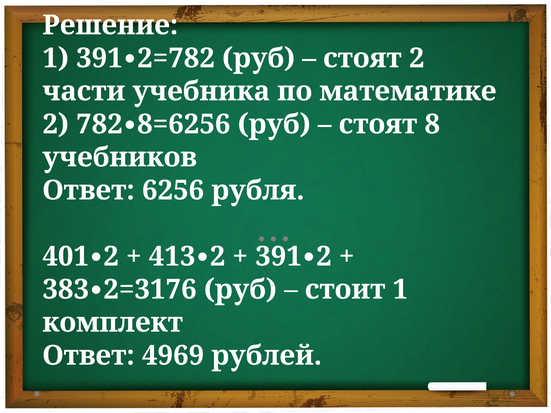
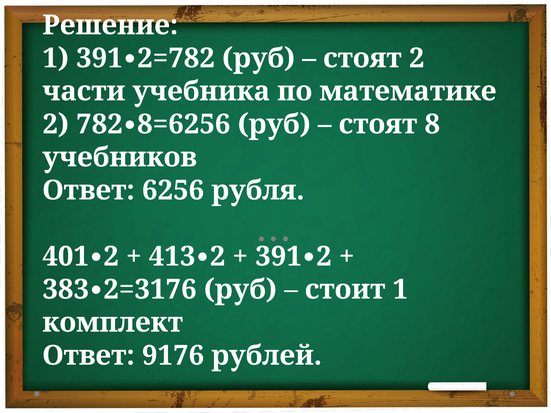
4969: 4969 -> 9176
